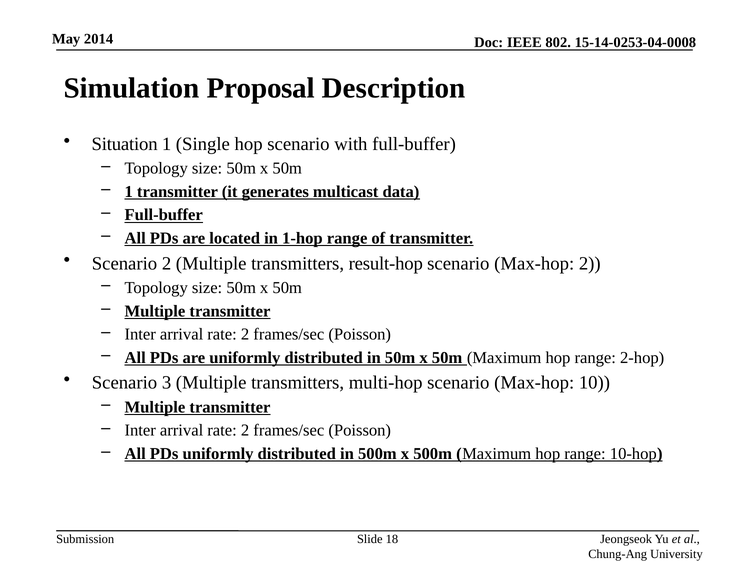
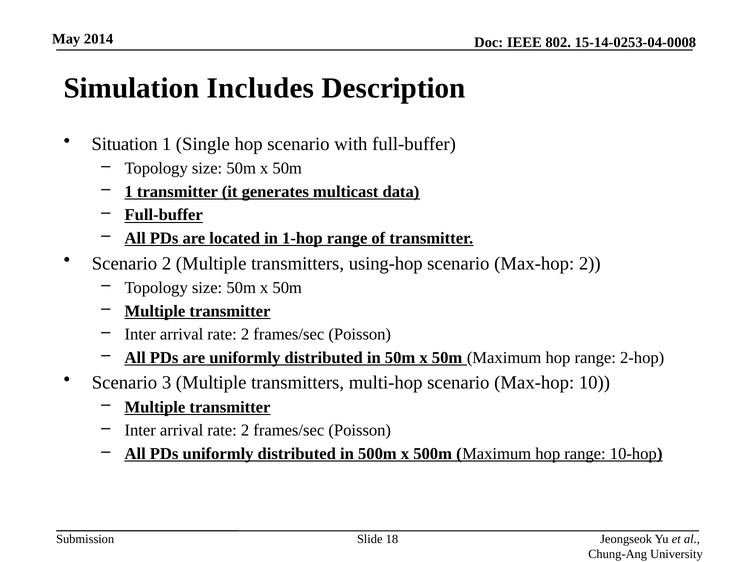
Proposal: Proposal -> Includes
result-hop: result-hop -> using-hop
